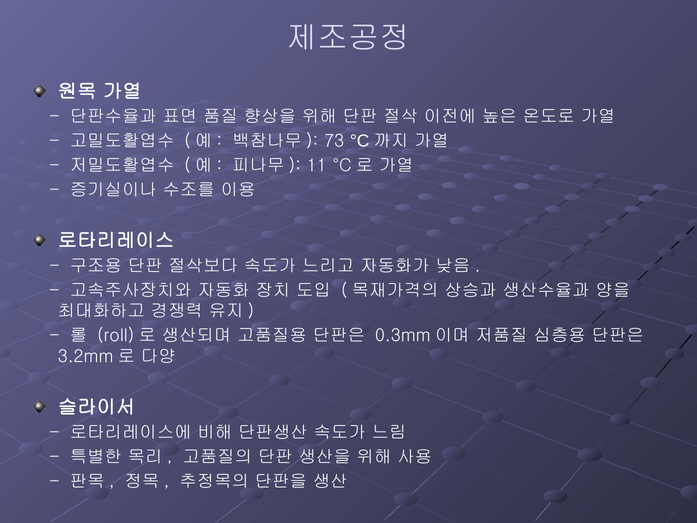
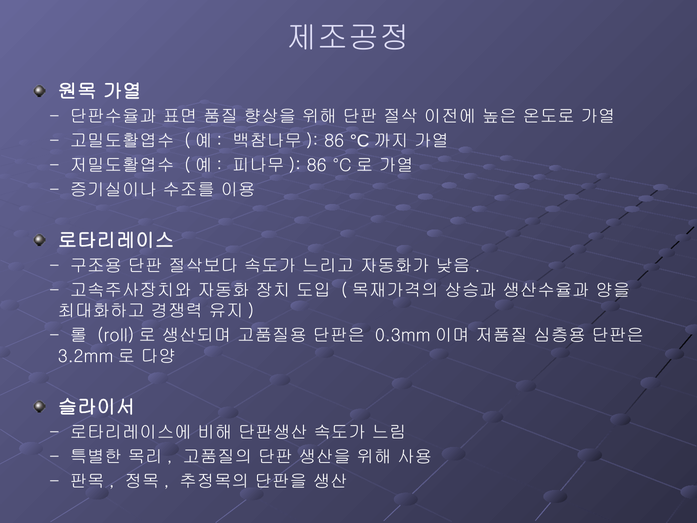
73 at (334, 141): 73 -> 86
11 at (317, 165): 11 -> 86
